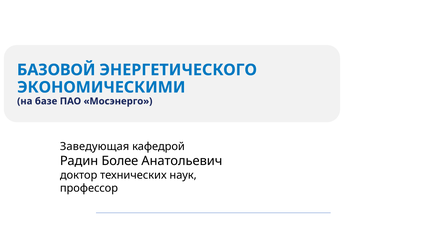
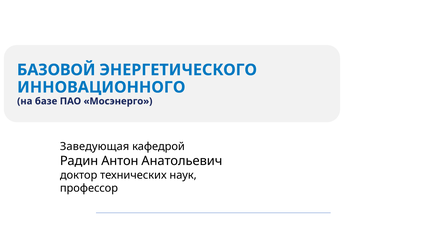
ЭКОНОМИЧЕСКИМИ: ЭКОНОМИЧЕСКИМИ -> ИННОВАЦИОННОГО
Более: Более -> Антон
